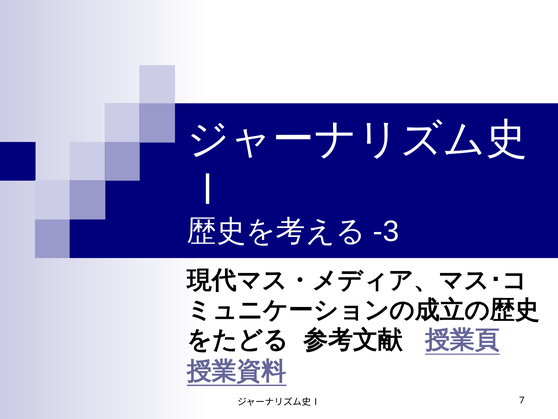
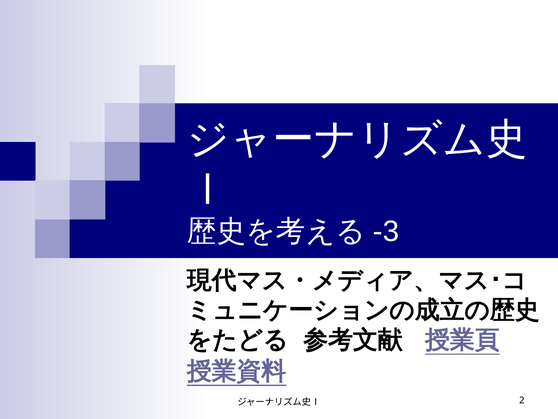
7: 7 -> 2
